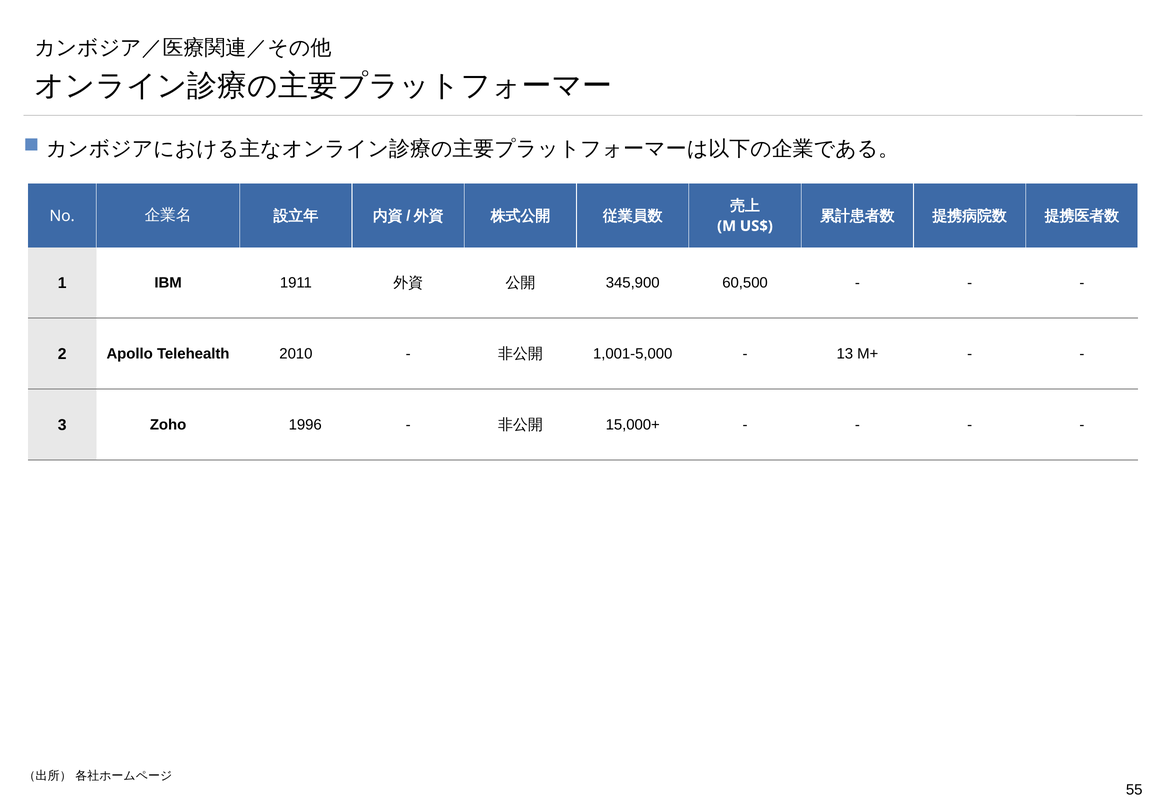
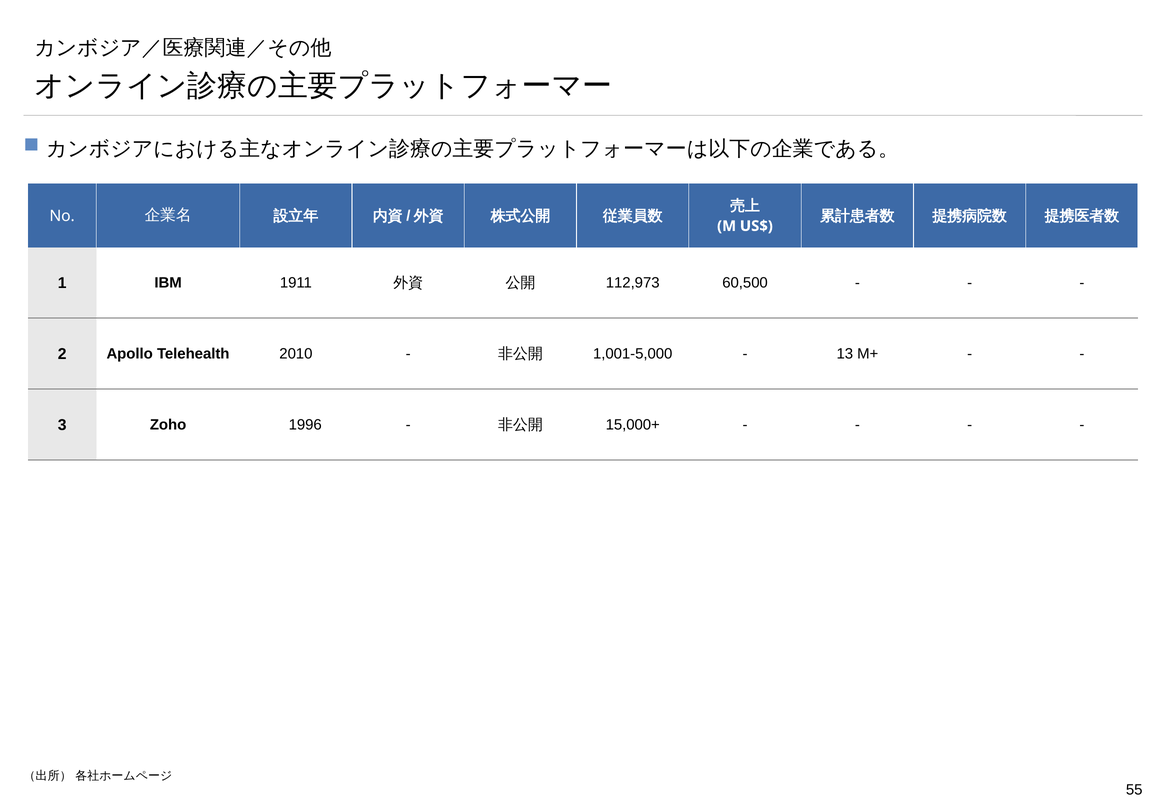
345,900: 345,900 -> 112,973
